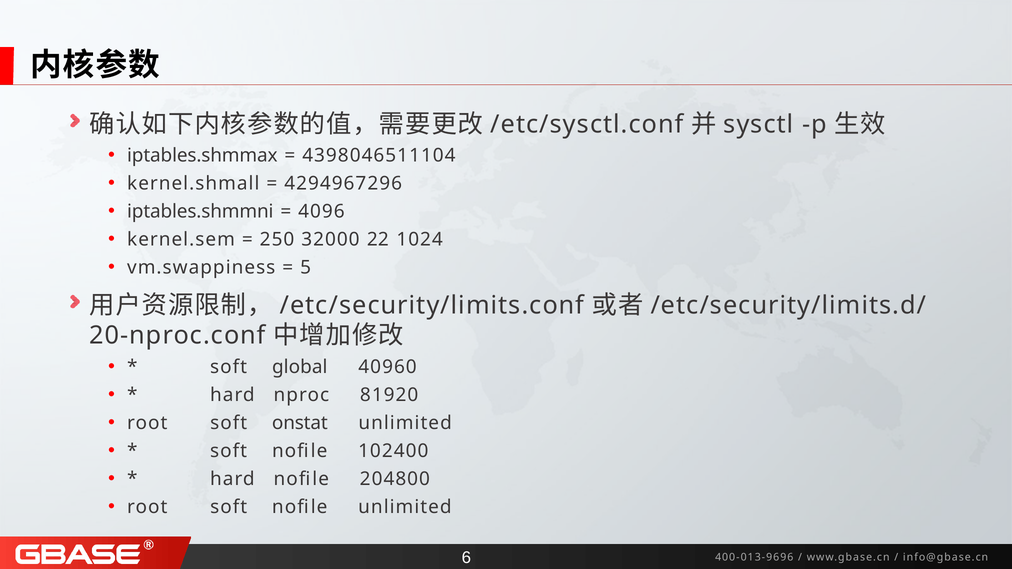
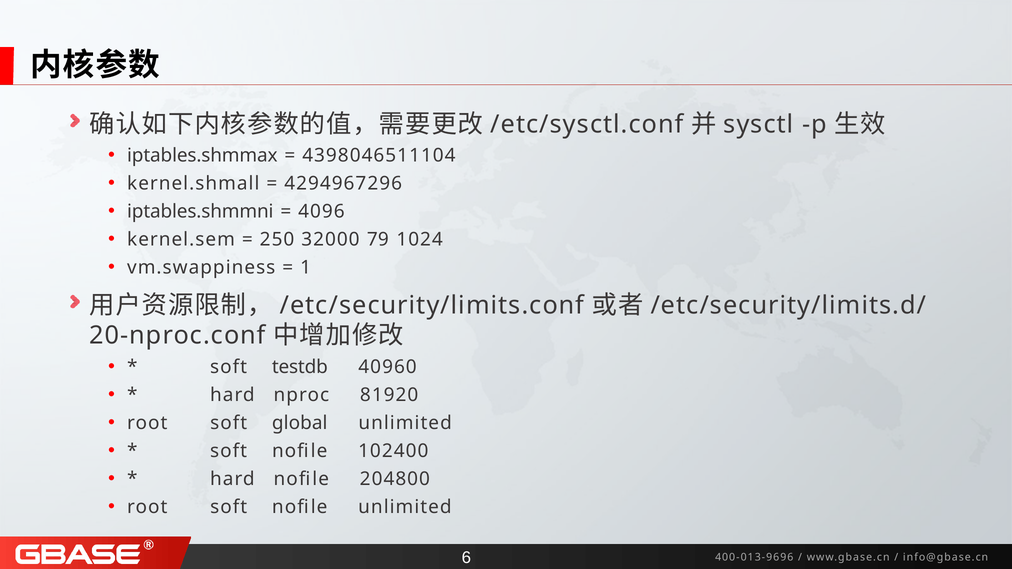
22: 22 -> 79
5: 5 -> 1
global: global -> testdb
onstat: onstat -> global
